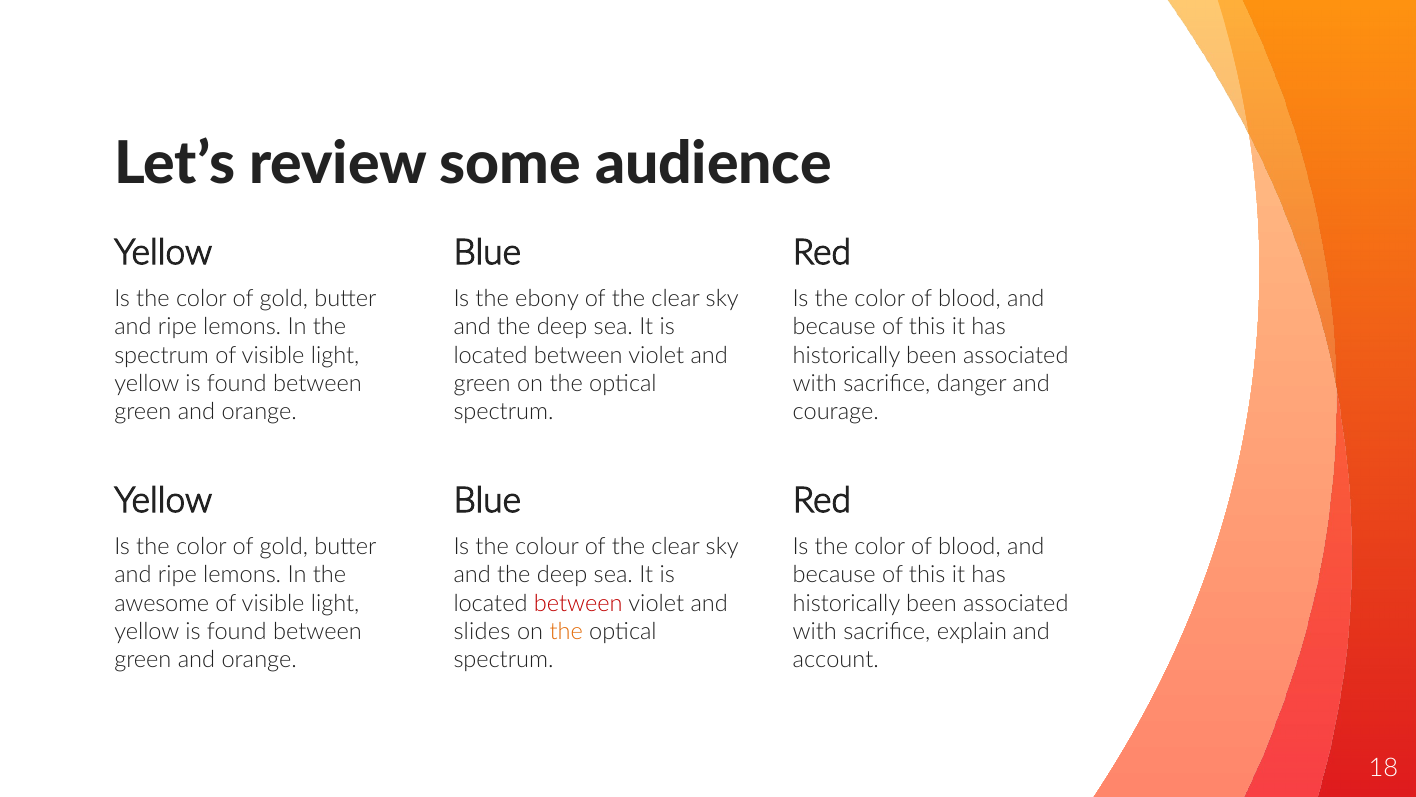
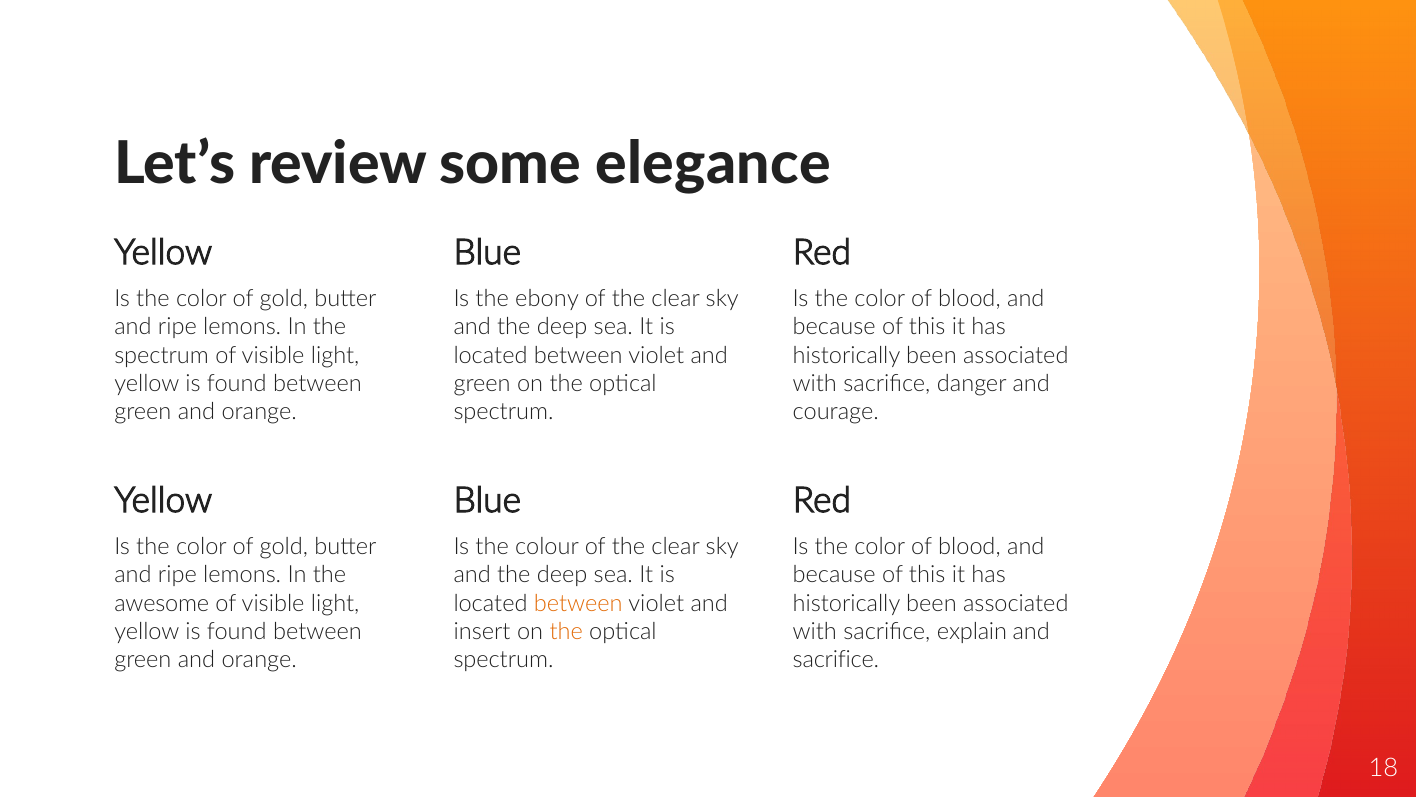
audience: audience -> elegance
between at (578, 603) colour: red -> orange
slides: slides -> insert
account at (836, 660): account -> sacrifice
